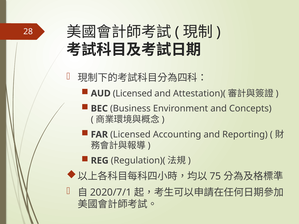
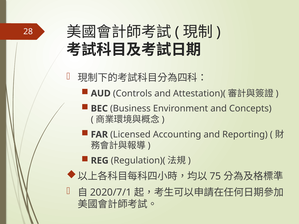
AUD Licensed: Licensed -> Controls
